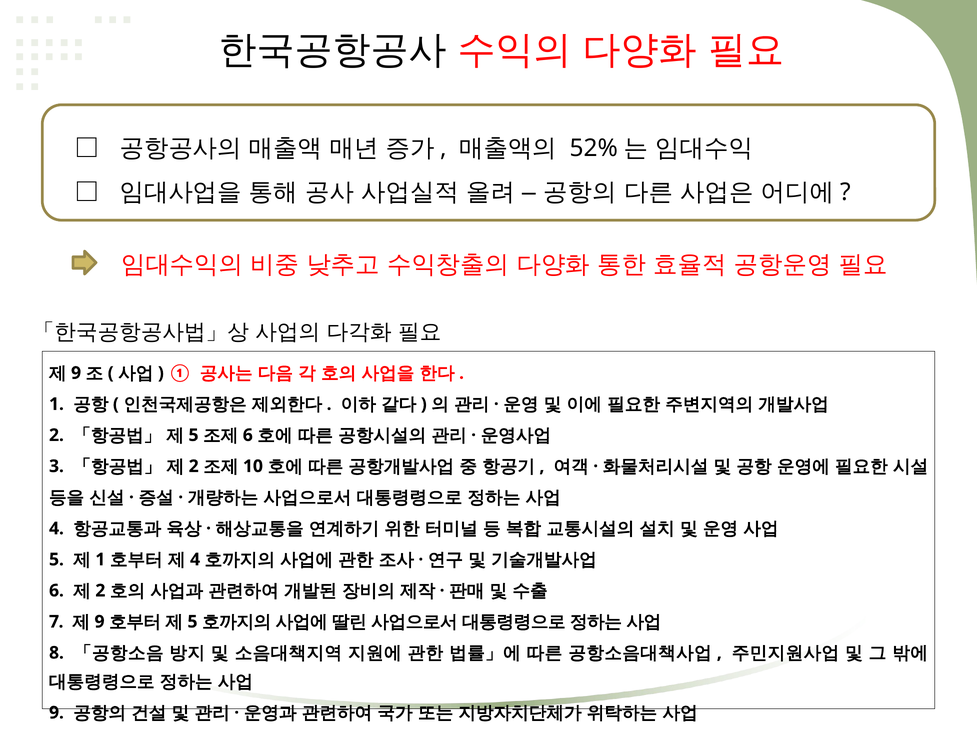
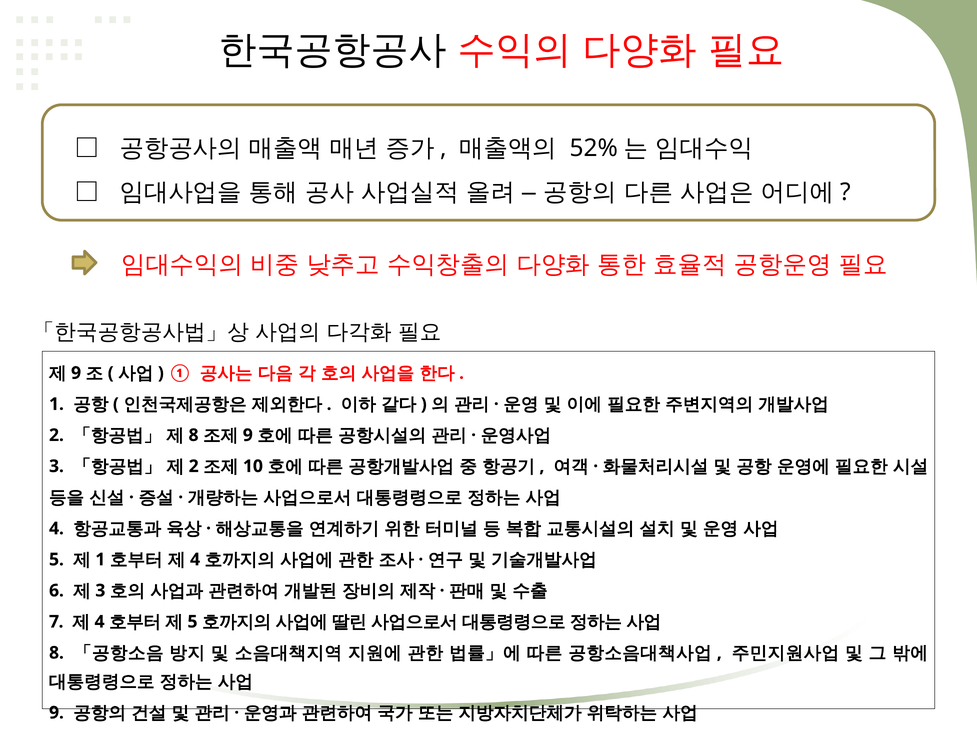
5 at (194, 435): 5 -> 8
6 at (248, 435): 6 -> 9
2 at (100, 590): 2 -> 3
9 at (100, 621): 9 -> 4
